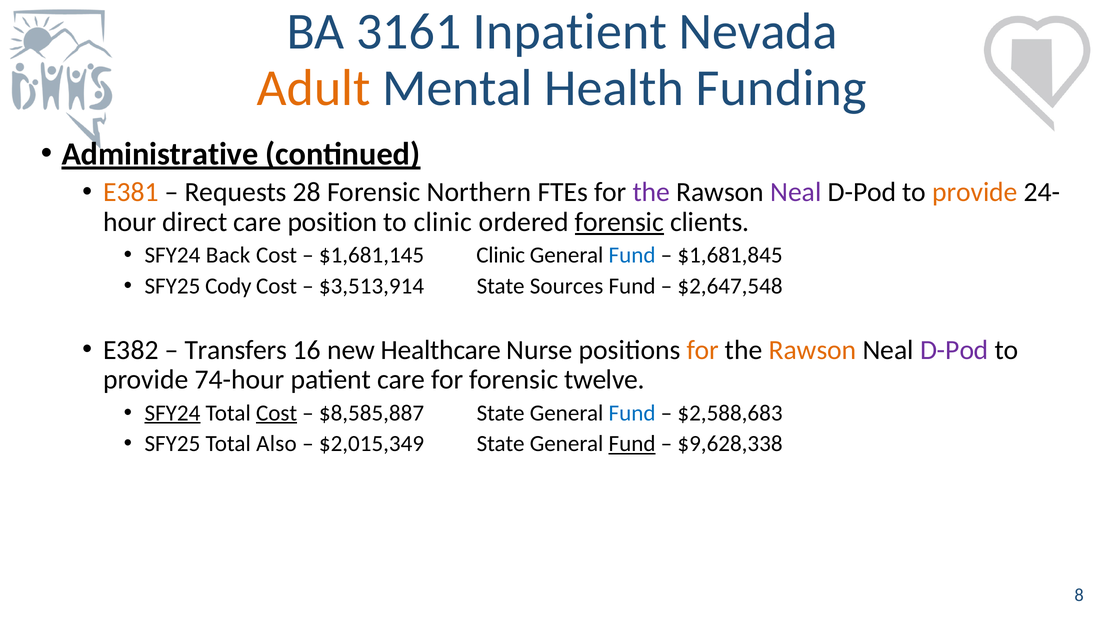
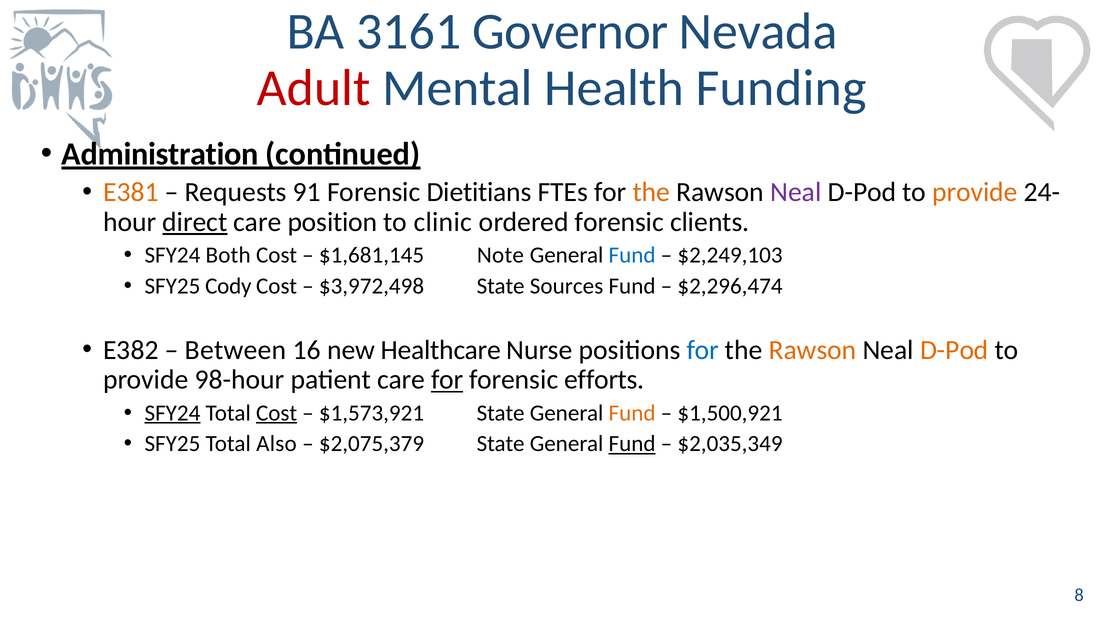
Inpatient: Inpatient -> Governor
Adult colour: orange -> red
Administrative: Administrative -> Administration
28: 28 -> 91
Northern: Northern -> Dietitians
the at (651, 192) colour: purple -> orange
direct underline: none -> present
forensic at (619, 222) underline: present -> none
Back: Back -> Both
$1,681,145 Clinic: Clinic -> Note
$1,681,845: $1,681,845 -> $2,249,103
$3,513,914: $3,513,914 -> $3,972,498
$2,647,548: $2,647,548 -> $2,296,474
Transfers: Transfers -> Between
for at (703, 350) colour: orange -> blue
D-Pod at (954, 350) colour: purple -> orange
74-hour: 74-hour -> 98-hour
for at (447, 380) underline: none -> present
twelve: twelve -> efforts
$8,585,887: $8,585,887 -> $1,573,921
Fund at (632, 413) colour: blue -> orange
$2,588,683: $2,588,683 -> $1,500,921
$2,015,349: $2,015,349 -> $2,075,379
$9,628,338: $9,628,338 -> $2,035,349
